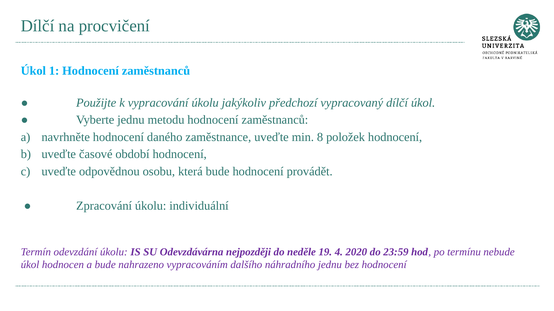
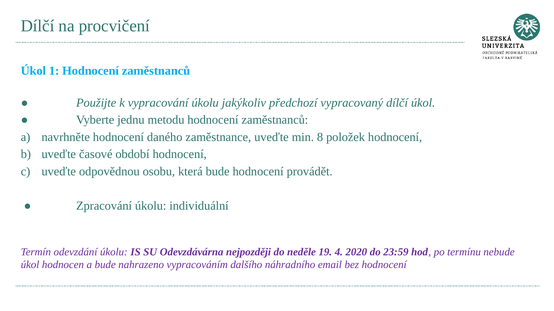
náhradního jednu: jednu -> email
